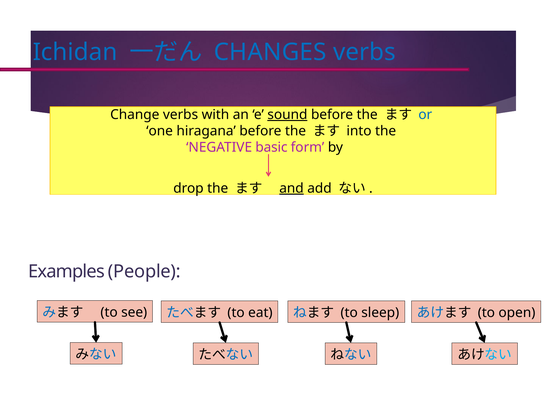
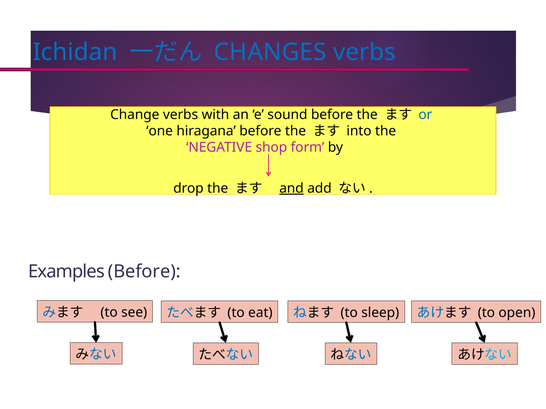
sound underline: present -> none
basic: basic -> shop
Examples People: People -> Before
